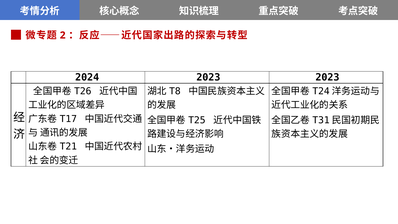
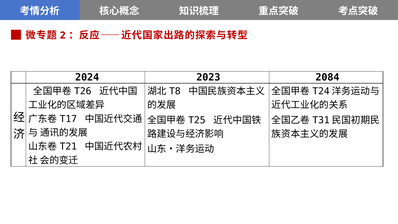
2023 2023: 2023 -> 2084
